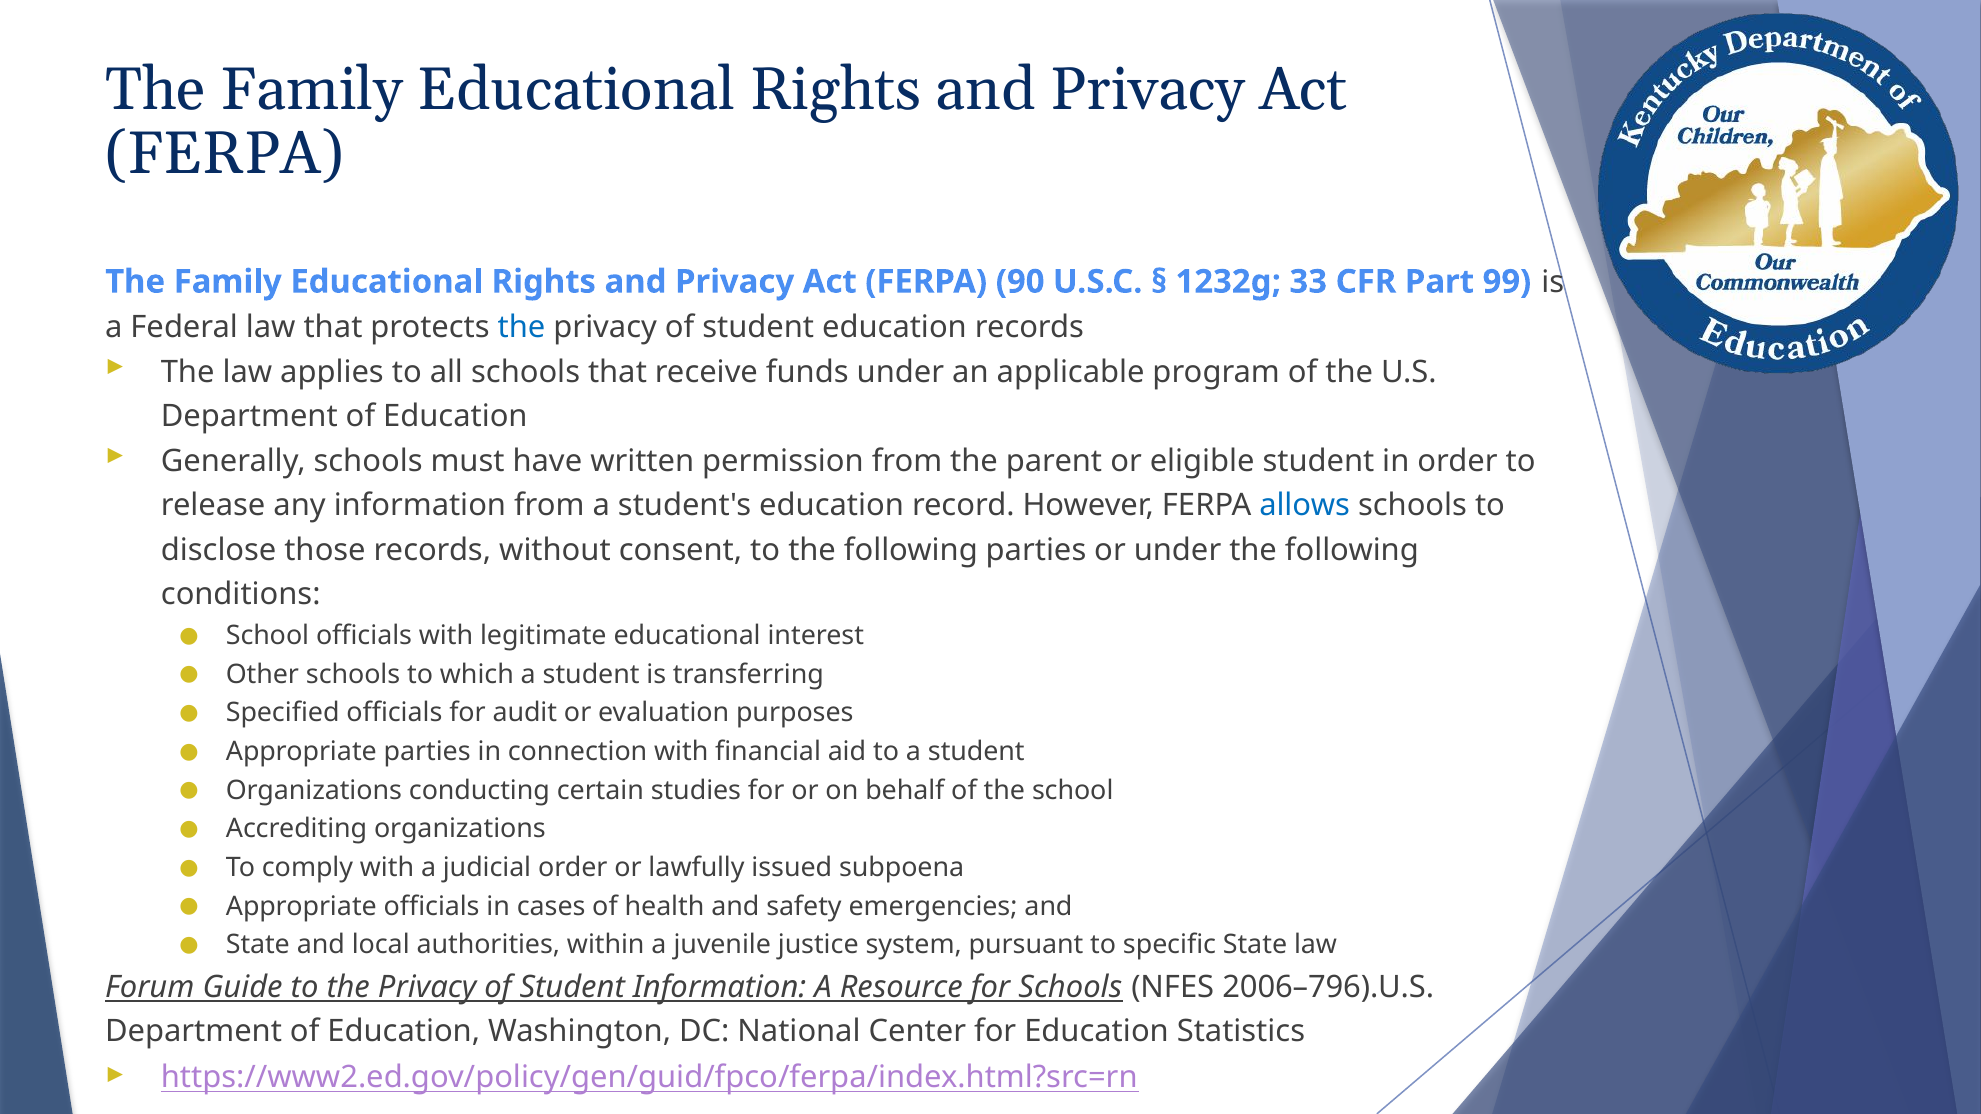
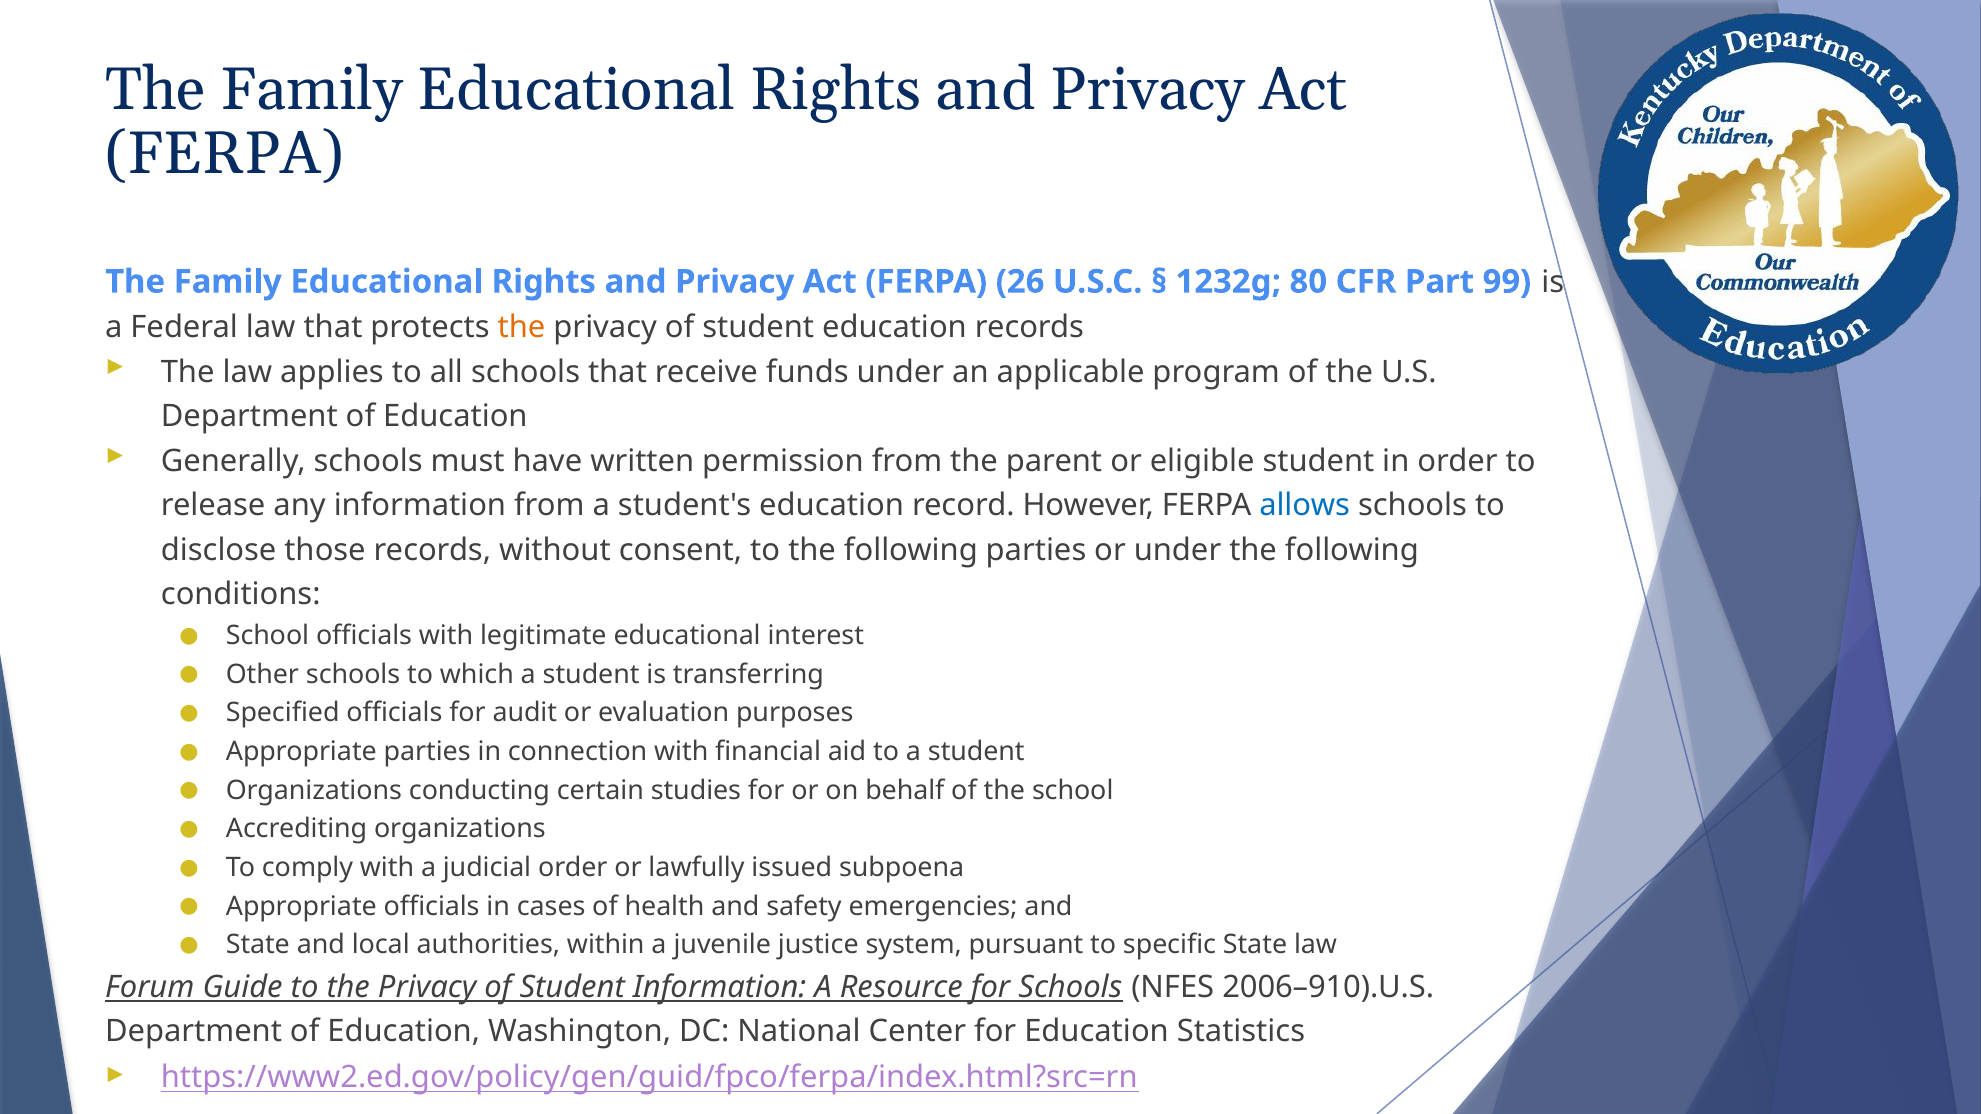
90: 90 -> 26
33: 33 -> 80
the at (522, 327) colour: blue -> orange
2006–796).U.S: 2006–796).U.S -> 2006–910).U.S
